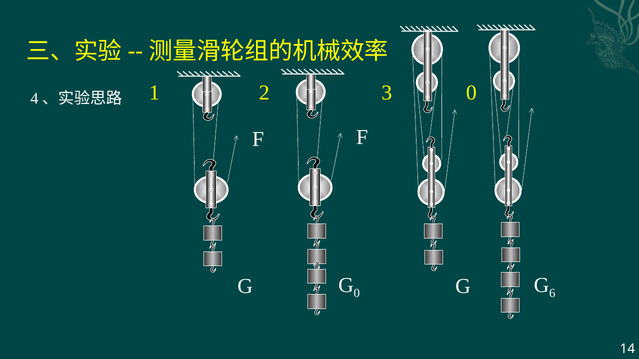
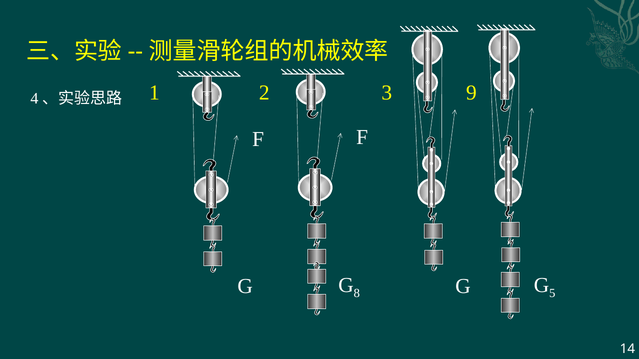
3 0: 0 -> 9
G 0: 0 -> 8
6: 6 -> 5
